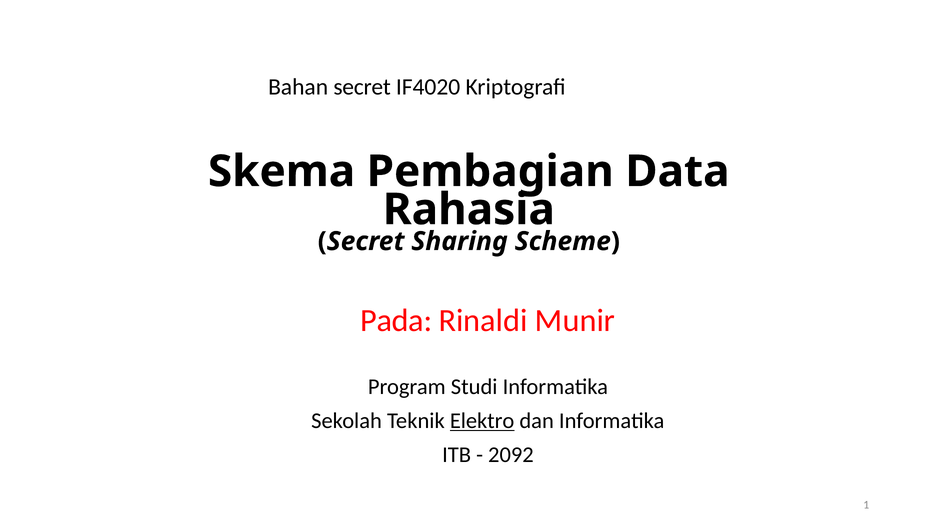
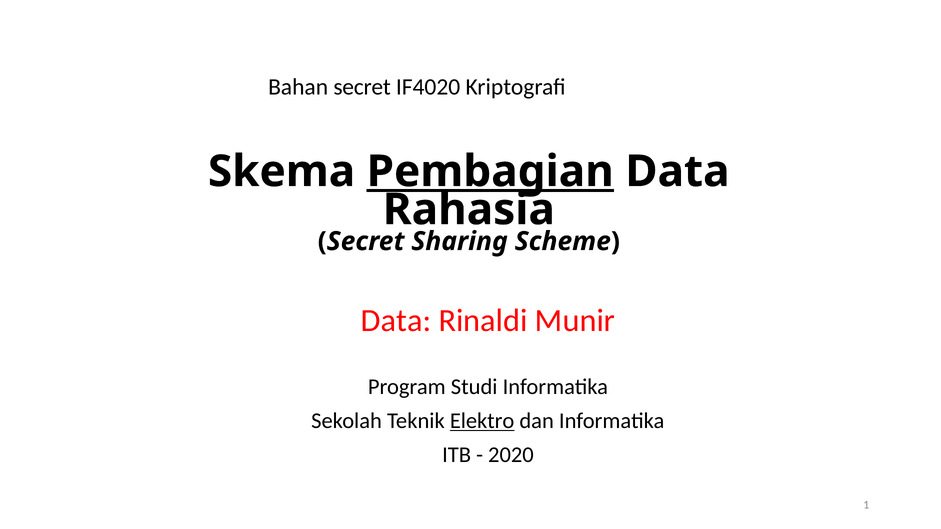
Pembagian underline: none -> present
Pada at (396, 321): Pada -> Data
2092: 2092 -> 2020
